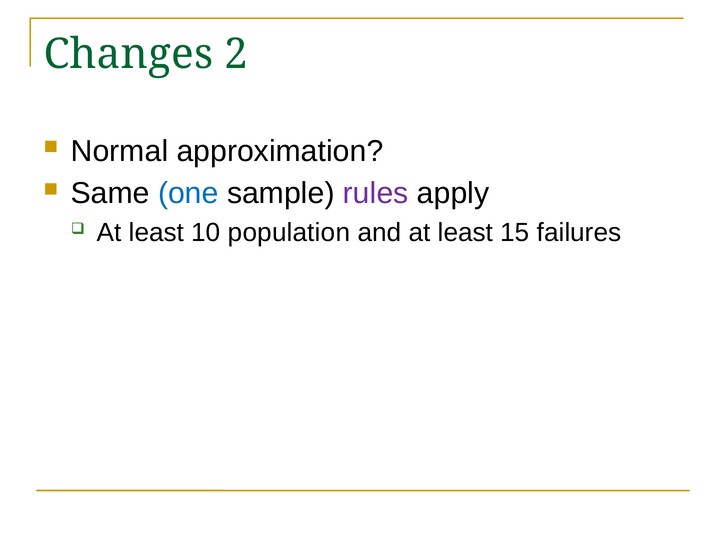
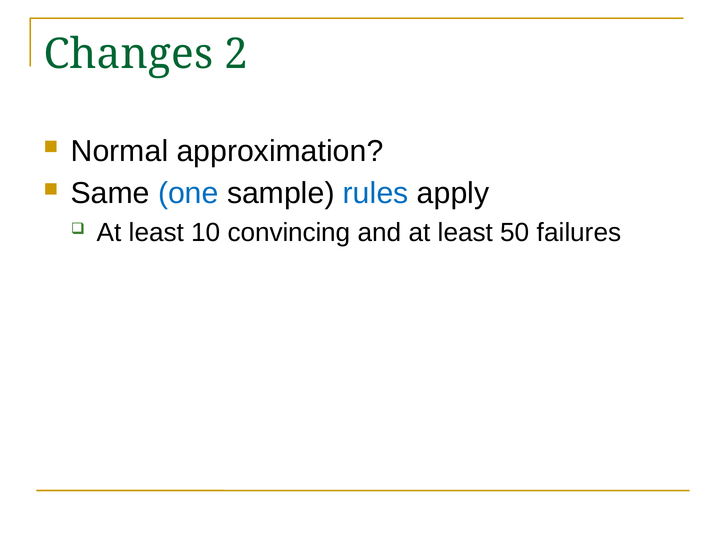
rules colour: purple -> blue
population: population -> convincing
15: 15 -> 50
